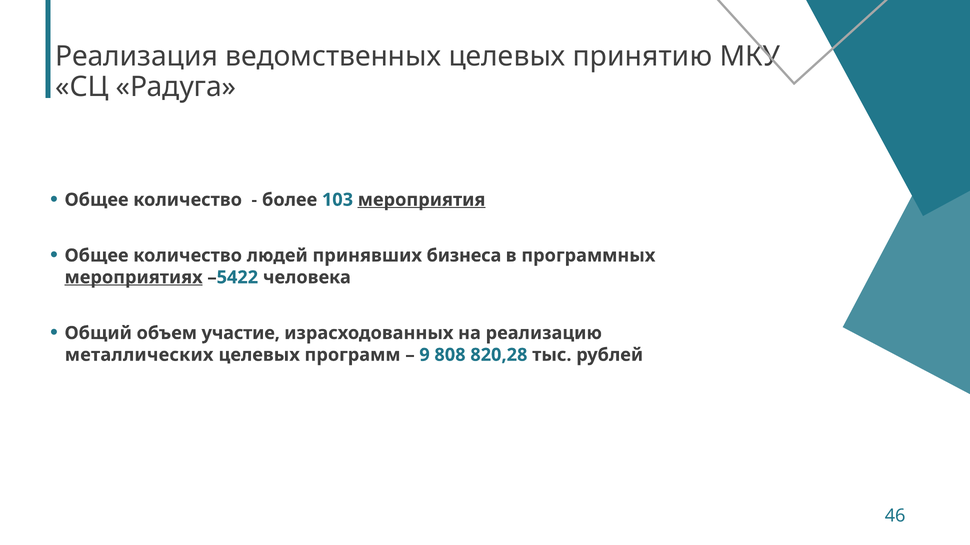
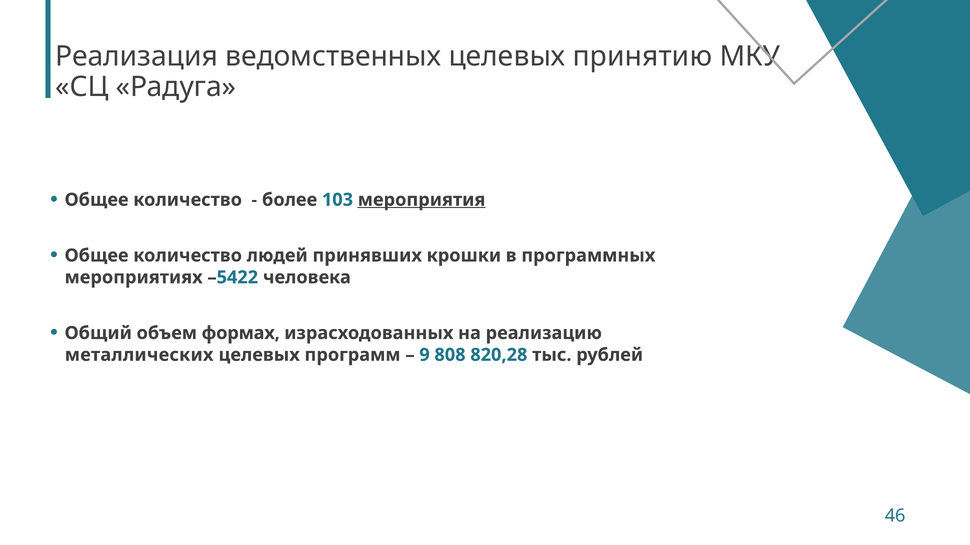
бизнеса: бизнеса -> крошки
мероприятиях underline: present -> none
участие: участие -> формах
